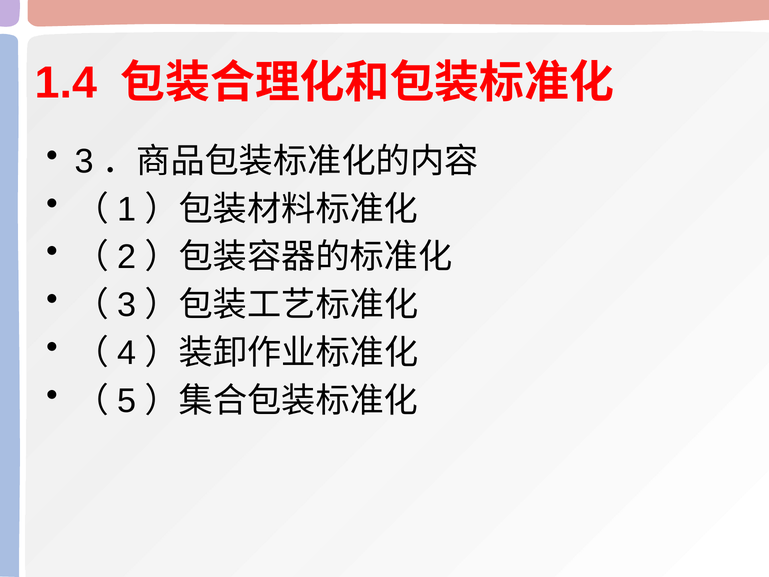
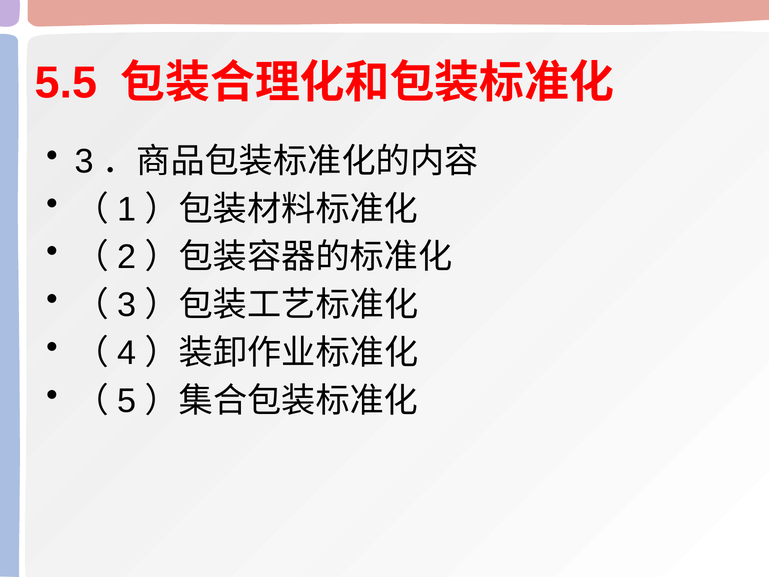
1.4: 1.4 -> 5.5
